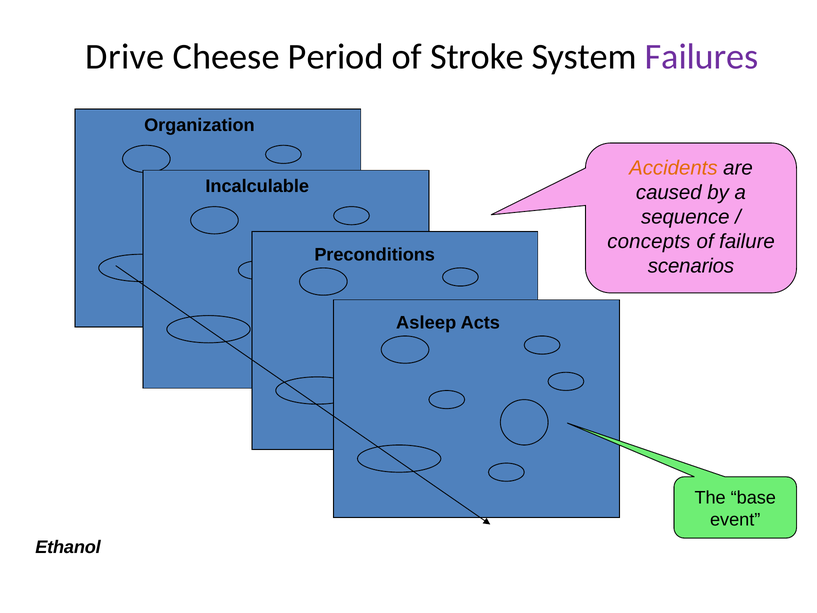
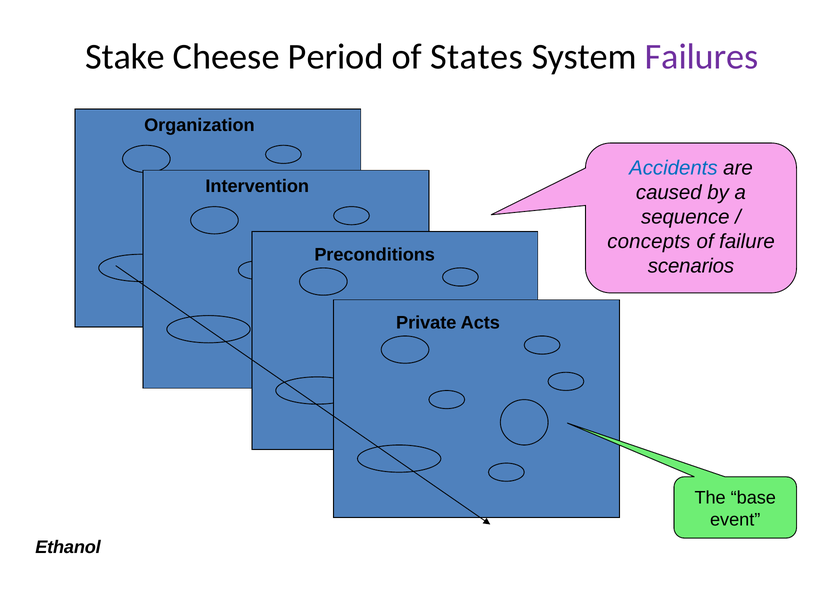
Drive: Drive -> Stake
Stroke: Stroke -> States
Accidents colour: orange -> blue
Incalculable: Incalculable -> Intervention
Asleep: Asleep -> Private
